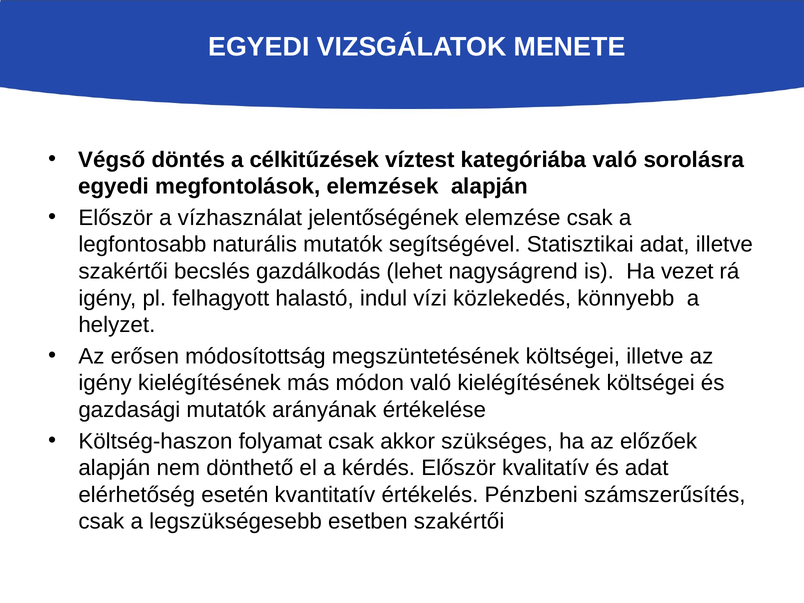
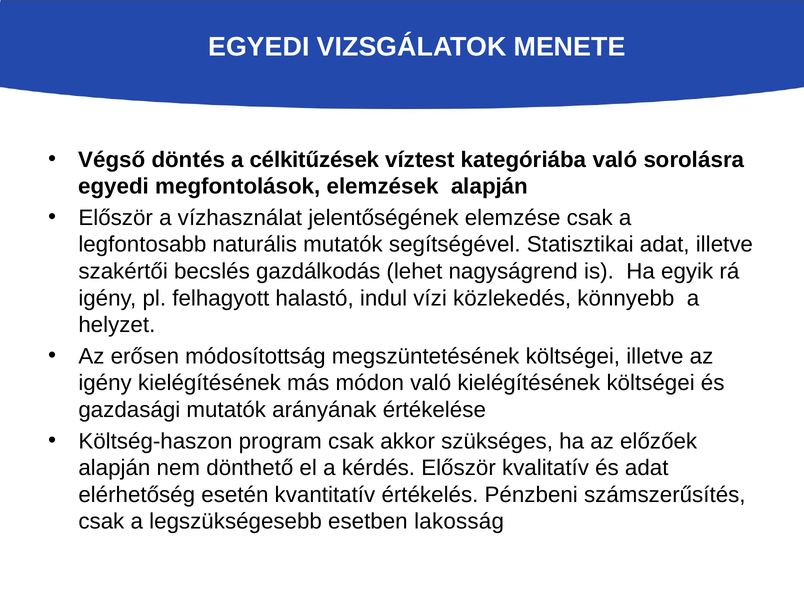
vezet: vezet -> egyik
folyamat: folyamat -> program
esetben szakértői: szakértői -> lakosság
